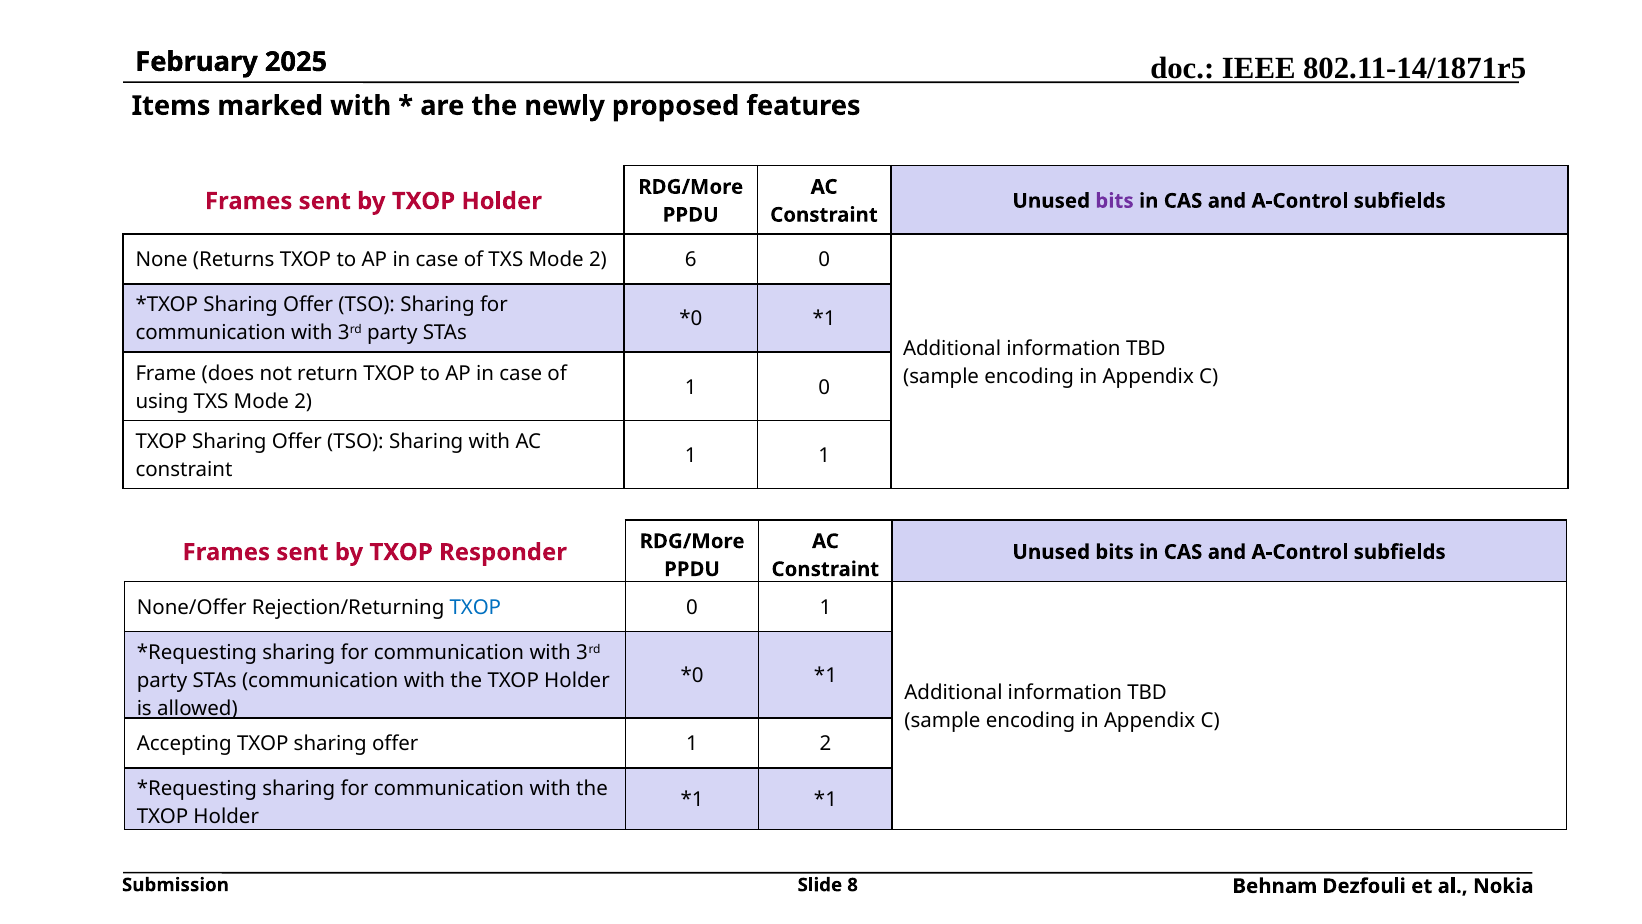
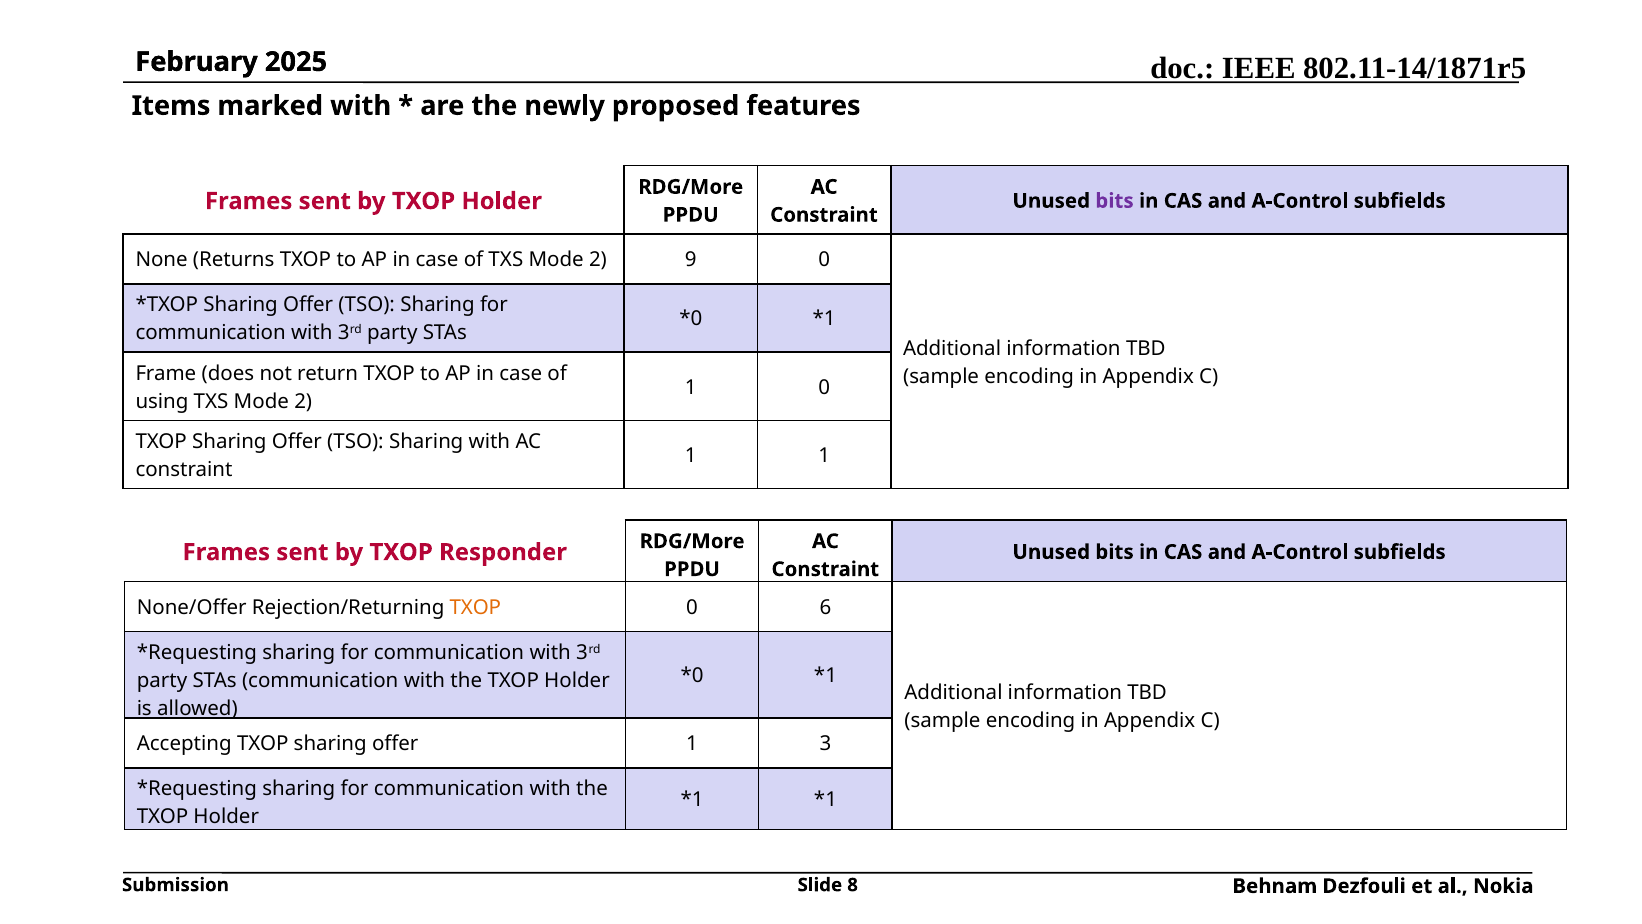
6: 6 -> 9
TXOP at (475, 608) colour: blue -> orange
0 1: 1 -> 6
1 2: 2 -> 3
